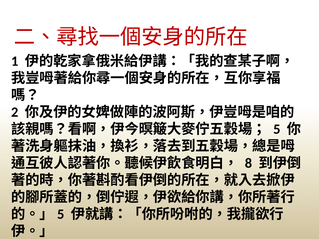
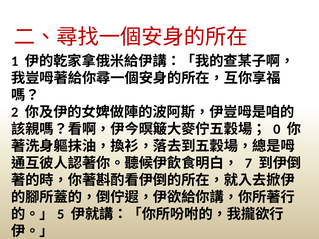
5: 5 -> 0
8: 8 -> 7
